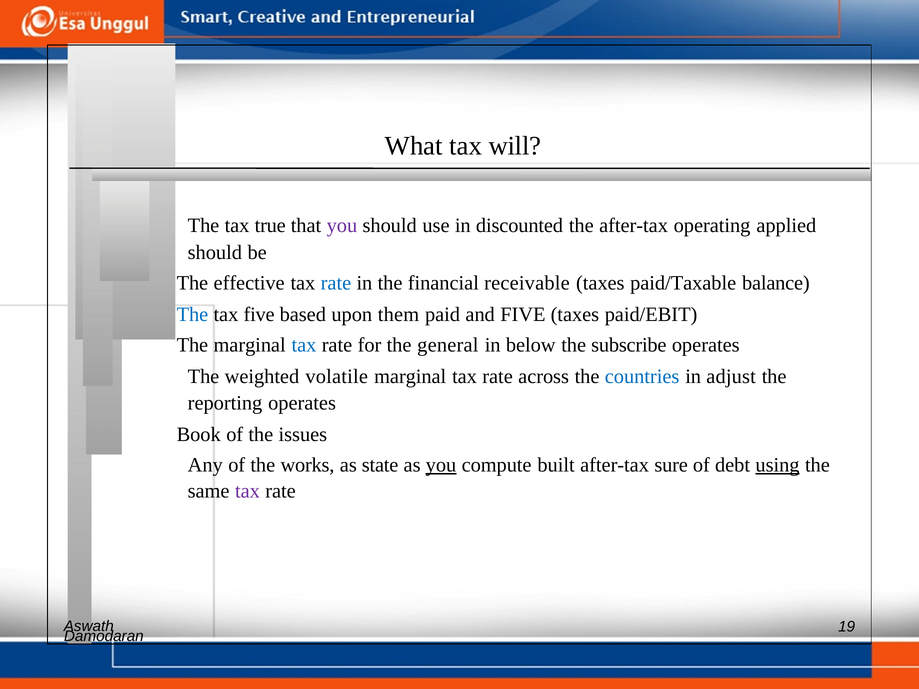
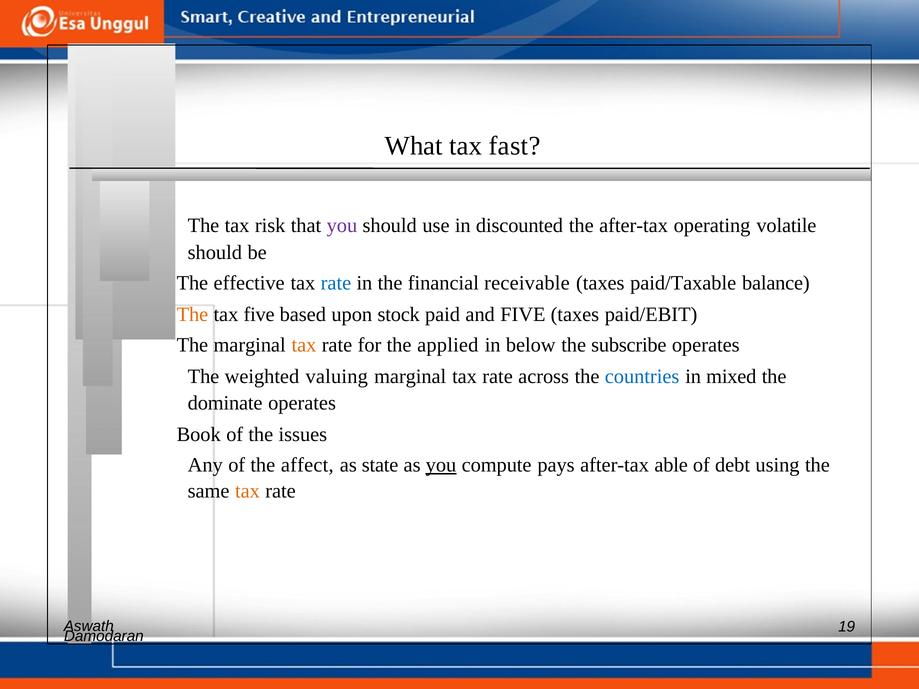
will: will -> fast
true: true -> risk
applied: applied -> volatile
The at (192, 315) colour: blue -> orange
them: them -> stock
tax at (304, 345) colour: blue -> orange
general: general -> applied
volatile: volatile -> valuing
adjust: adjust -> mixed
reporting: reporting -> dominate
works: works -> affect
built: built -> pays
sure: sure -> able
using underline: present -> none
tax at (247, 491) colour: purple -> orange
